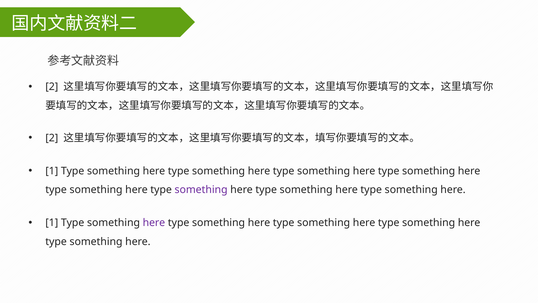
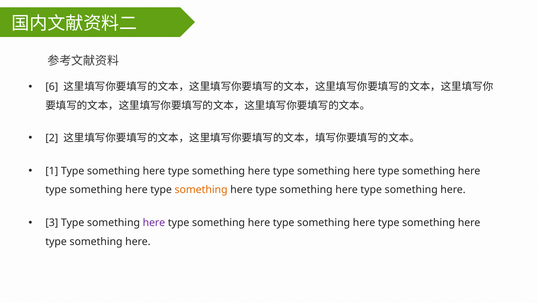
2 at (52, 87): 2 -> 6
something at (201, 190) colour: purple -> orange
1 at (52, 223): 1 -> 3
